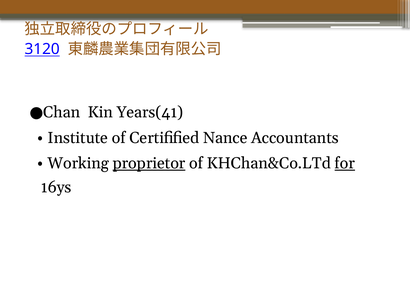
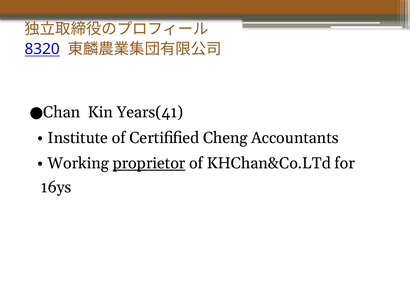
3120: 3120 -> 8320
Nance: Nance -> Cheng
for underline: present -> none
